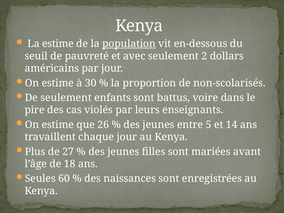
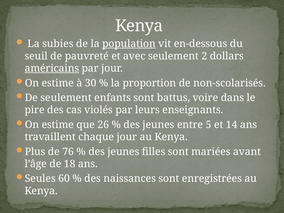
La estime: estime -> subies
américains underline: none -> present
27: 27 -> 76
